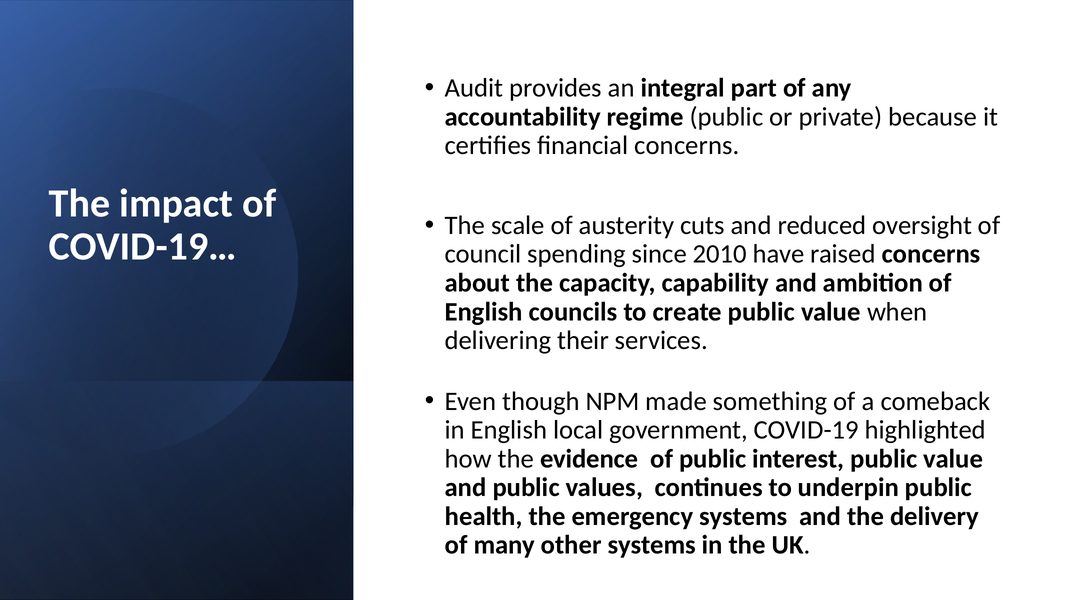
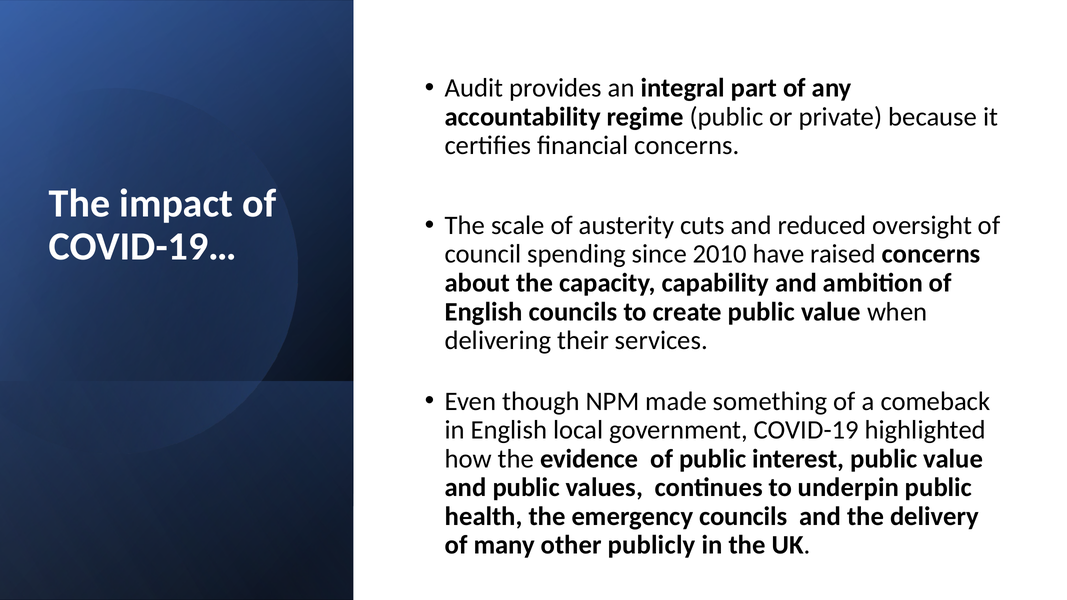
emergency systems: systems -> councils
other systems: systems -> publicly
